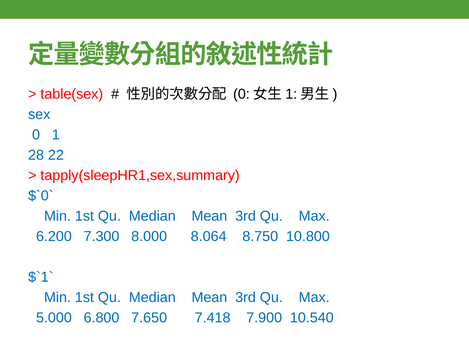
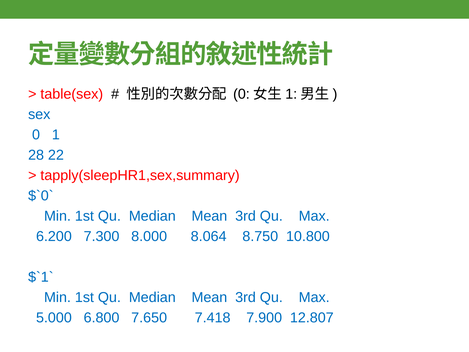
10.540: 10.540 -> 12.807
